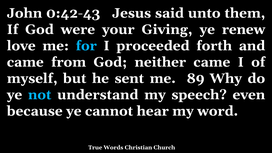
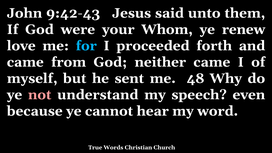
0:42-43: 0:42-43 -> 9:42-43
Giving: Giving -> Whom
89: 89 -> 48
not colour: light blue -> pink
